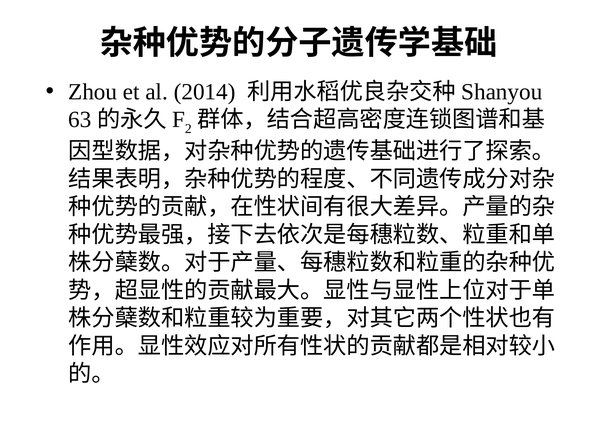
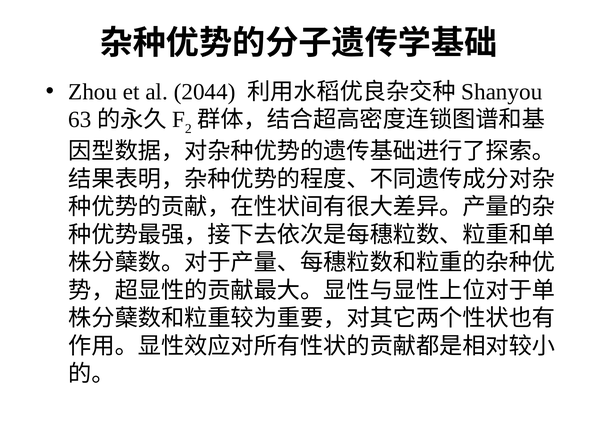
2014: 2014 -> 2044
